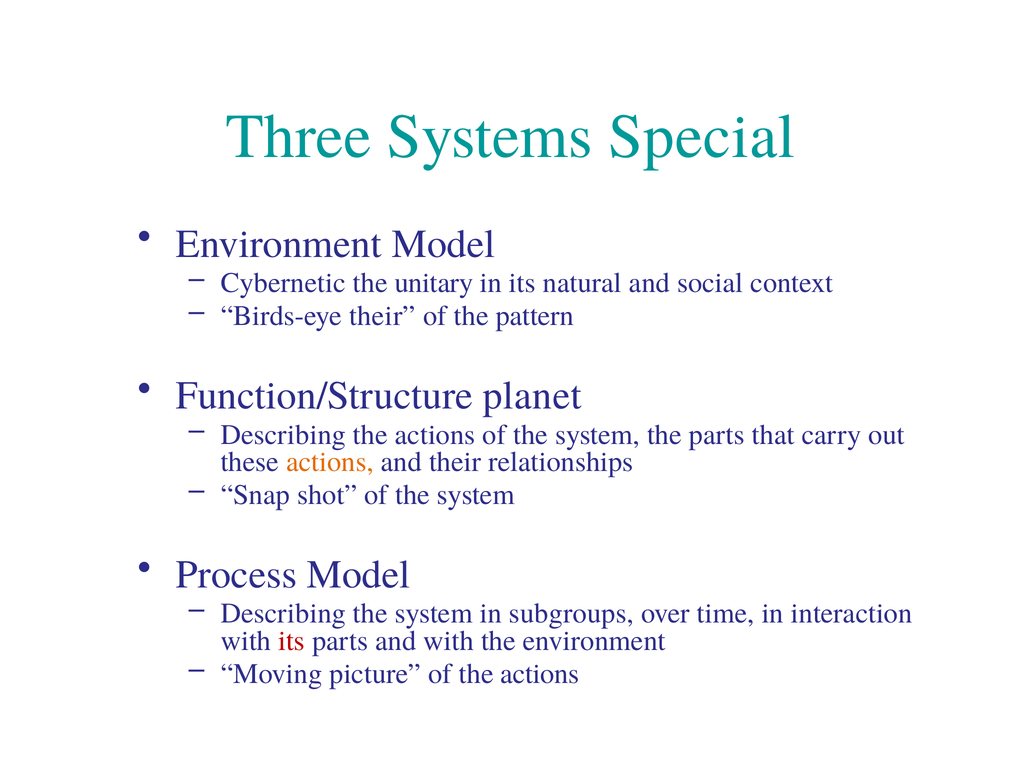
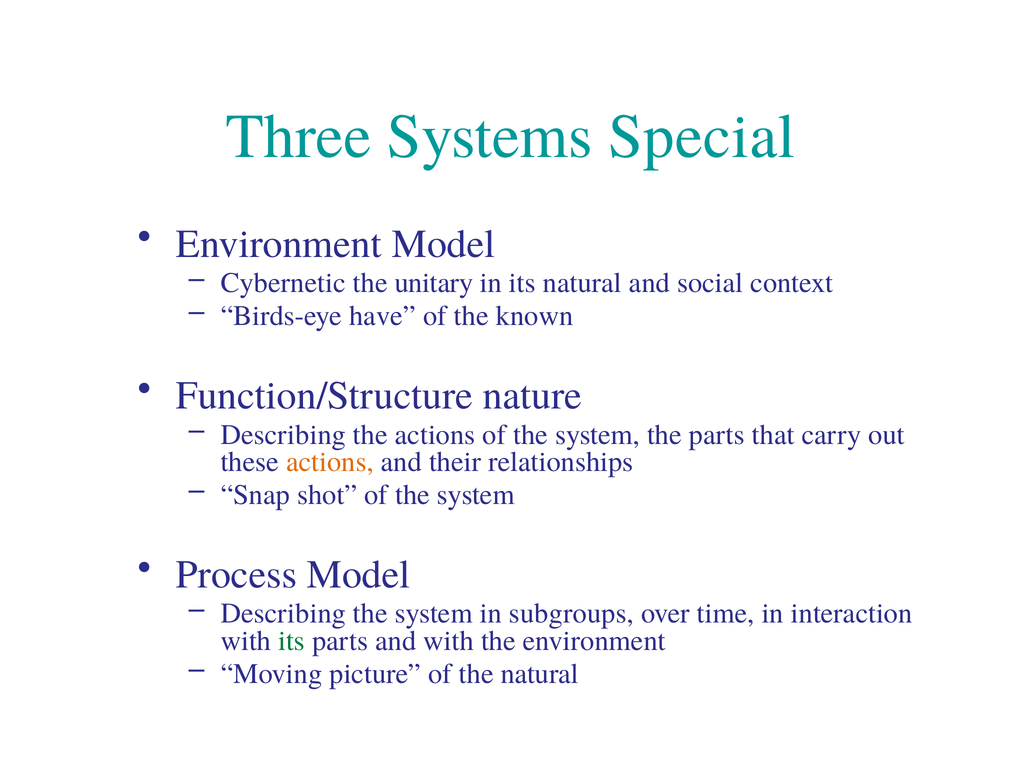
Birds-eye their: their -> have
pattern: pattern -> known
planet: planet -> nature
its at (292, 640) colour: red -> green
of the actions: actions -> natural
